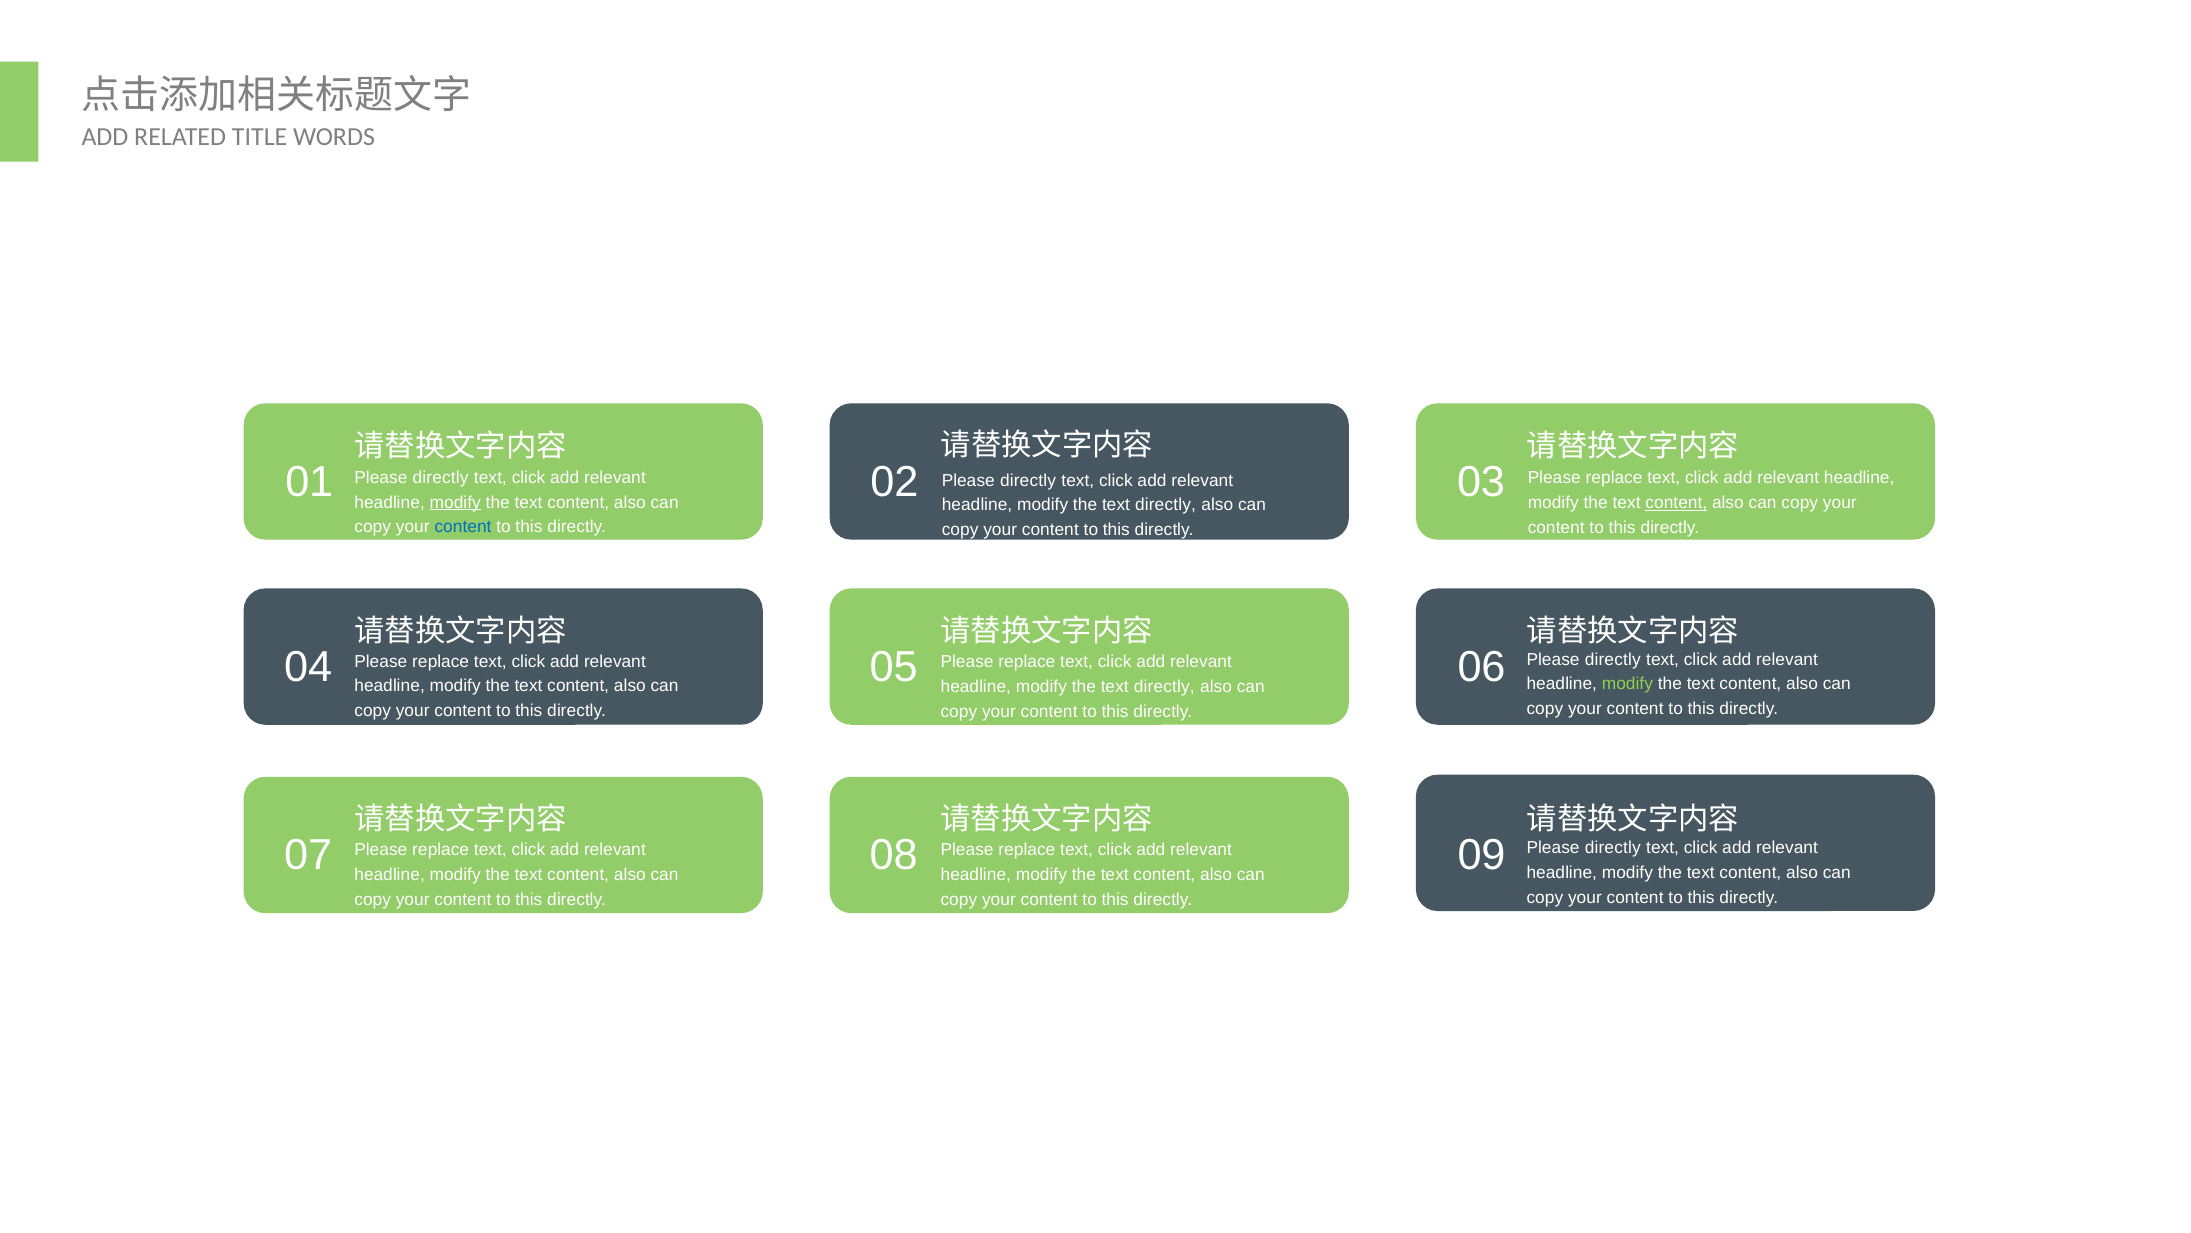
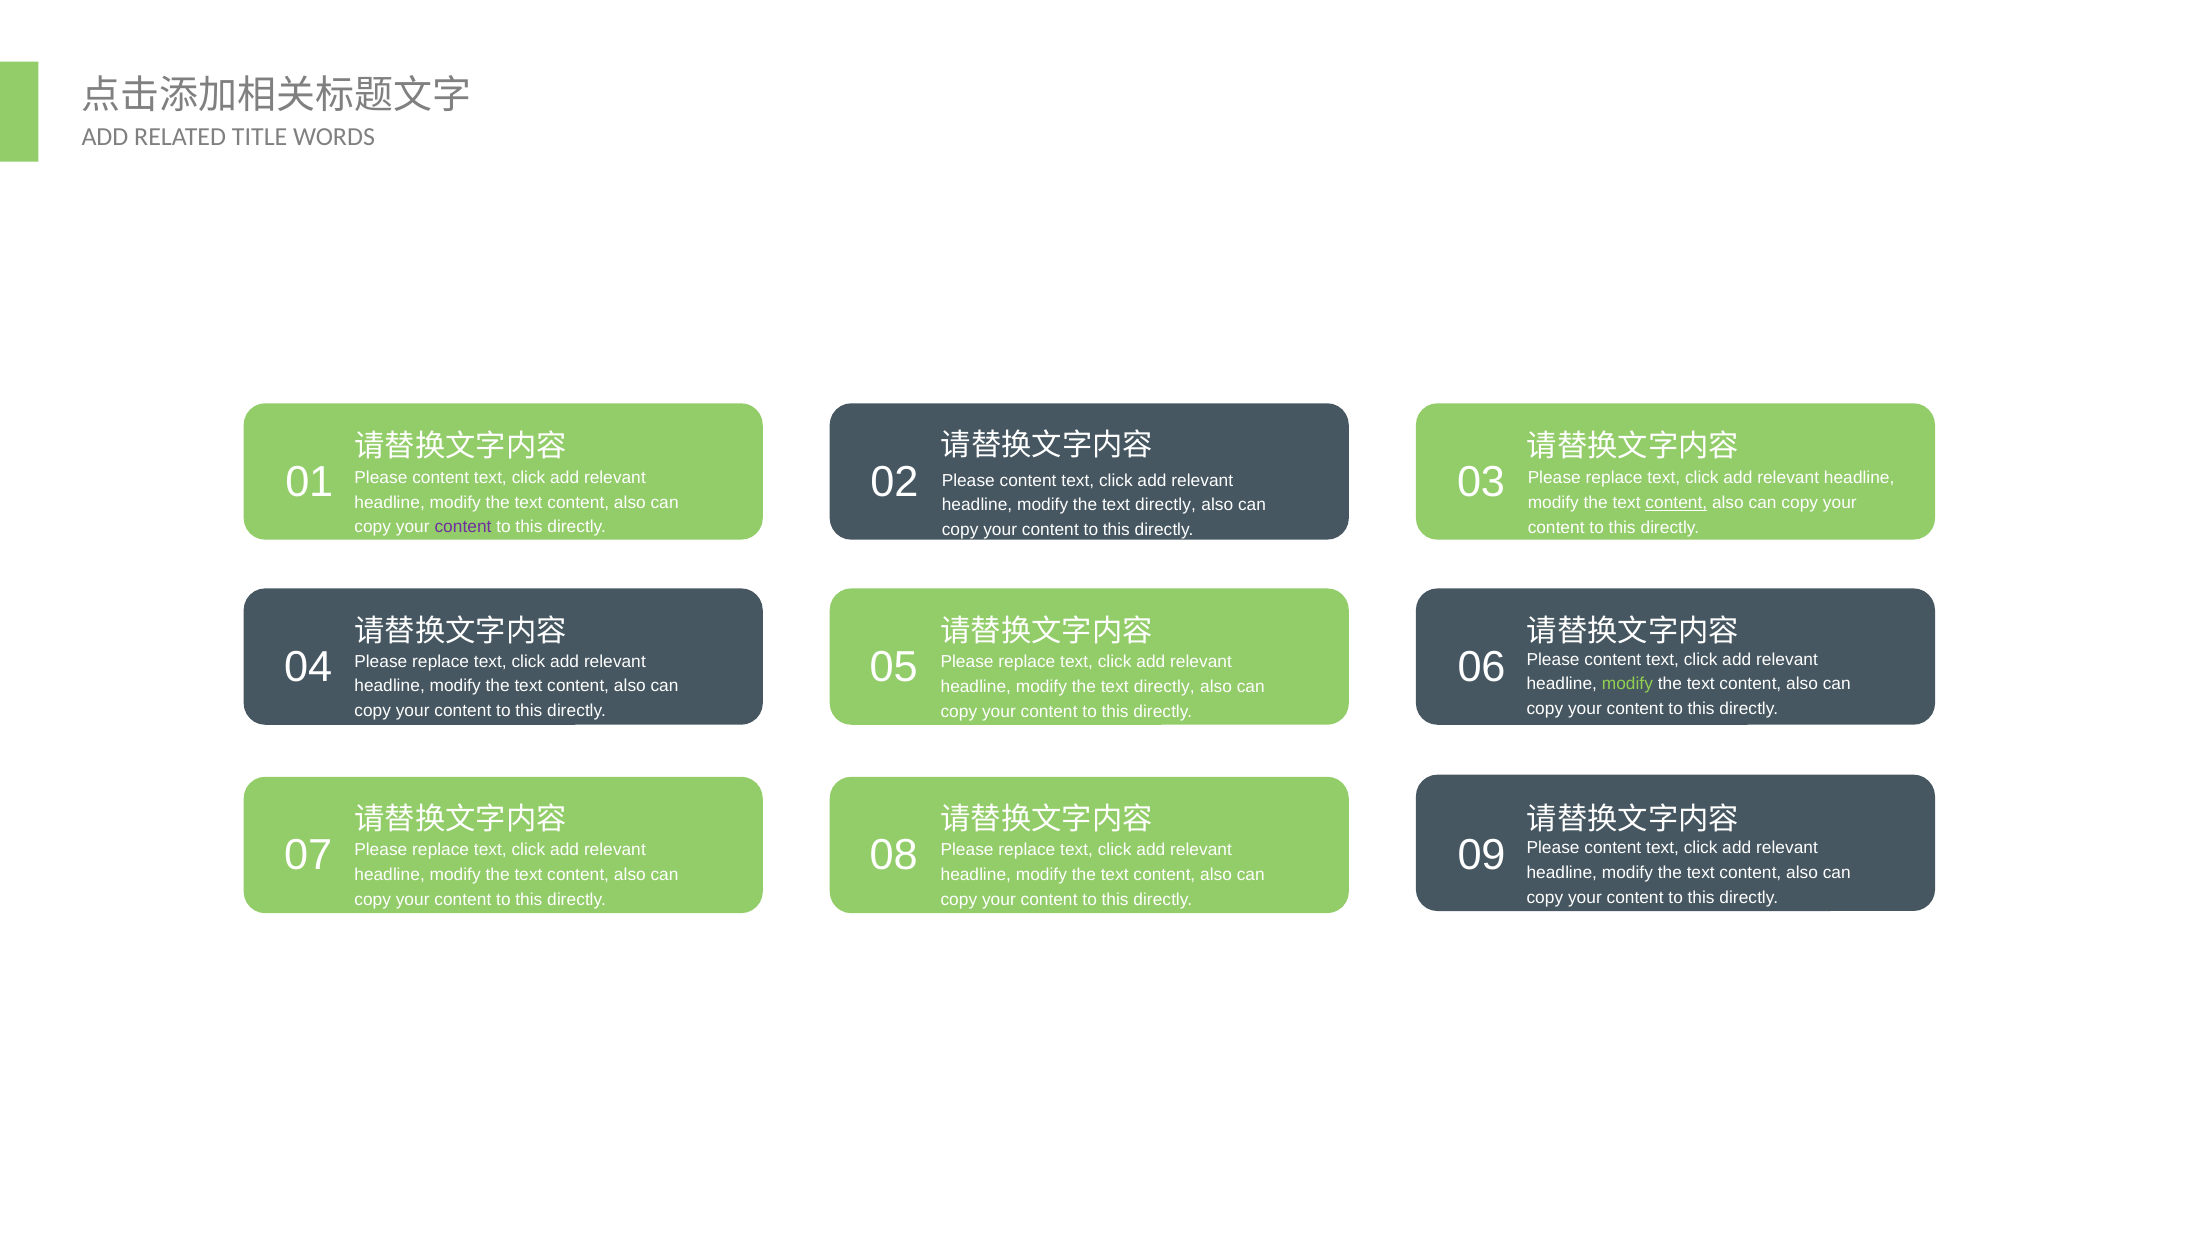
directly at (441, 477): directly -> content
directly at (1028, 480): directly -> content
modify at (455, 502) underline: present -> none
content at (463, 527) colour: blue -> purple
directly at (1613, 659): directly -> content
directly at (1613, 847): directly -> content
